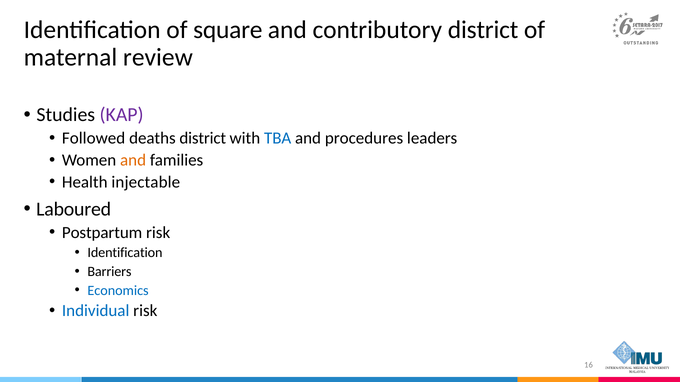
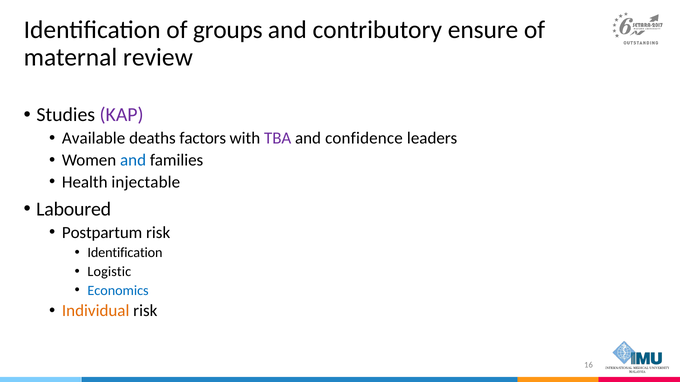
square: square -> groups
contributory district: district -> ensure
Followed: Followed -> Available
deaths district: district -> factors
TBA colour: blue -> purple
procedures: procedures -> confidence
and at (133, 160) colour: orange -> blue
Barriers: Barriers -> Logistic
Individual colour: blue -> orange
